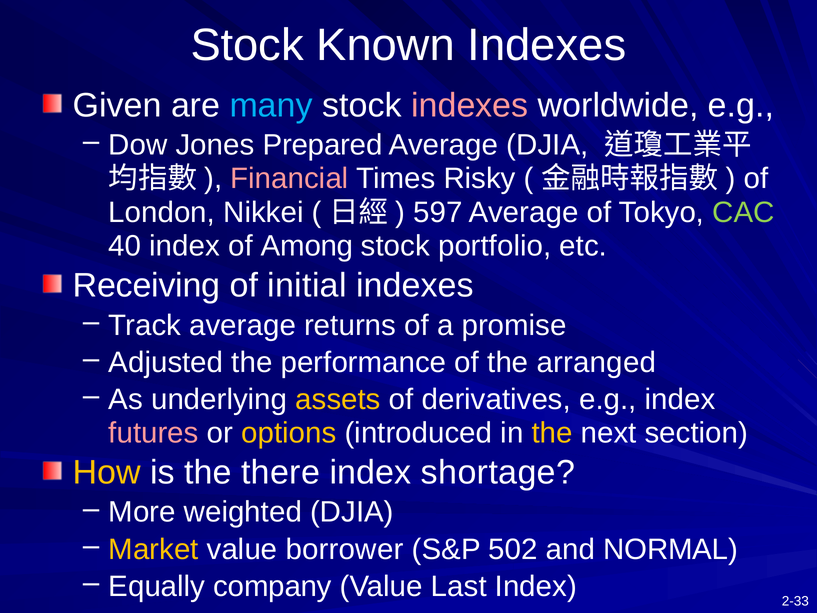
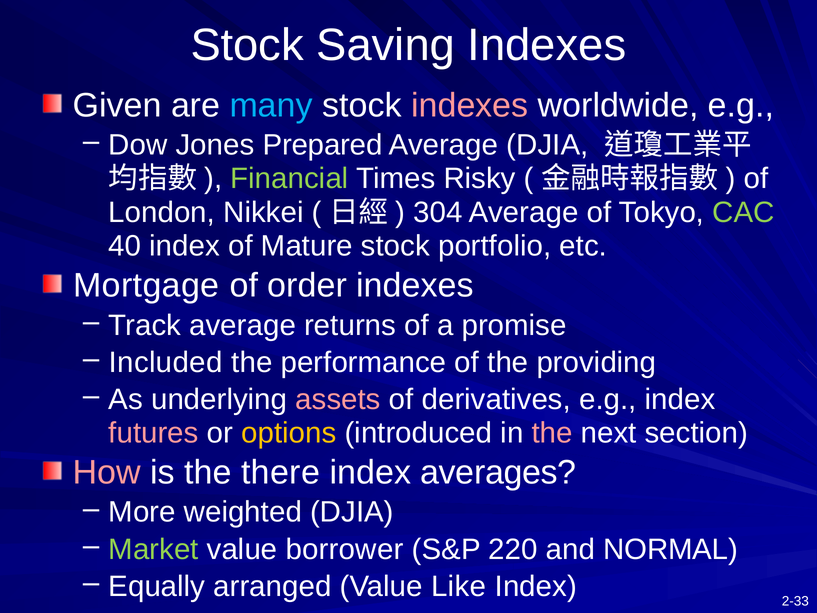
Known: Known -> Saving
Financial colour: pink -> light green
597: 597 -> 304
Among: Among -> Mature
Receiving: Receiving -> Mortgage
initial: initial -> order
Adjusted: Adjusted -> Included
arranged: arranged -> providing
assets colour: yellow -> pink
the at (552, 433) colour: yellow -> pink
How colour: yellow -> pink
shortage: shortage -> averages
Market colour: yellow -> light green
502: 502 -> 220
company: company -> arranged
Last: Last -> Like
